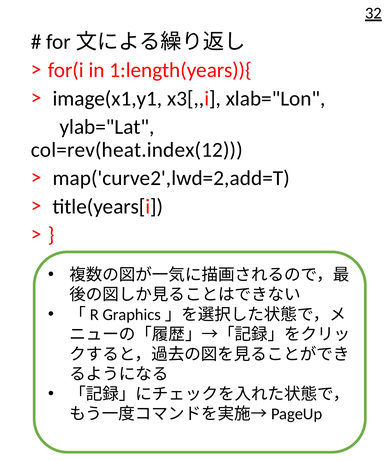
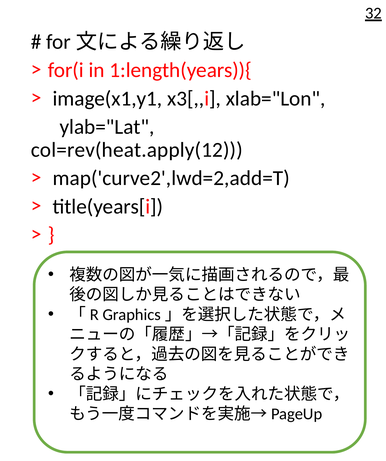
col=rev(heat.index(12: col=rev(heat.index(12 -> col=rev(heat.apply(12
